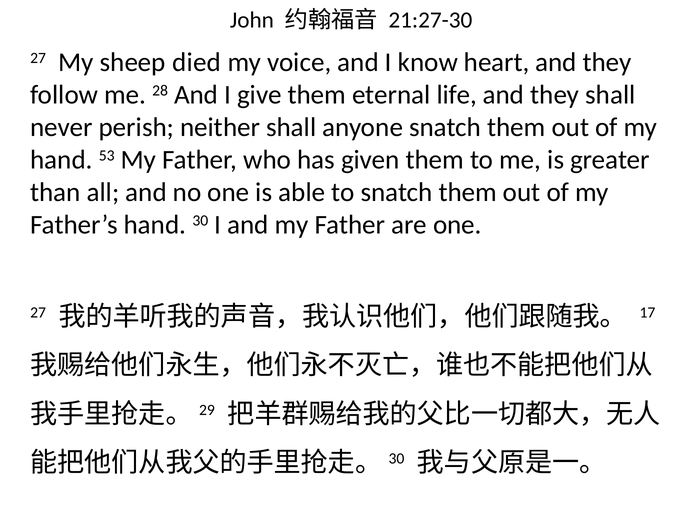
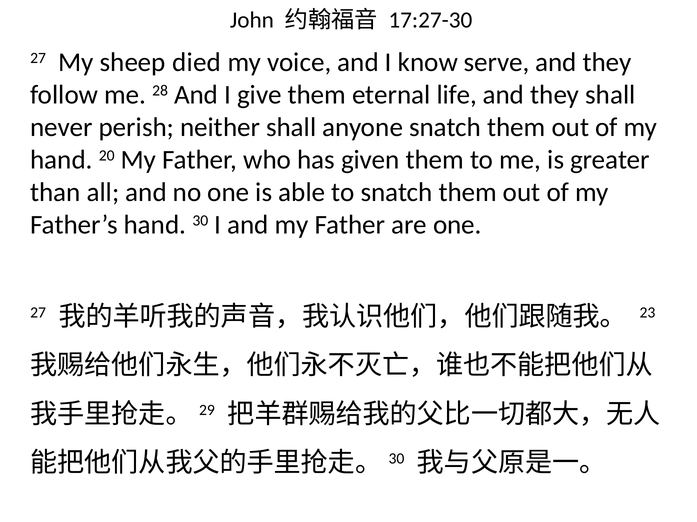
21:27-30: 21:27-30 -> 17:27-30
heart: heart -> serve
53: 53 -> 20
17: 17 -> 23
